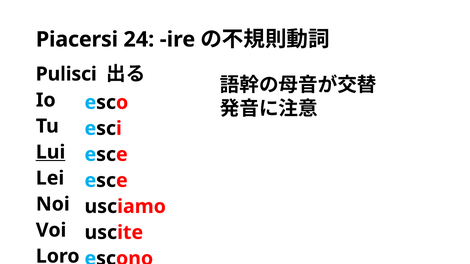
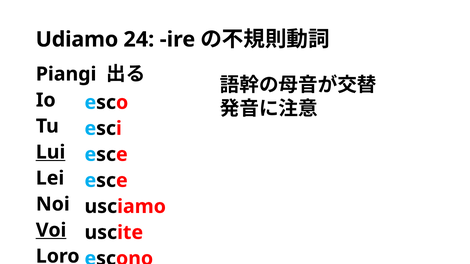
Piacersi: Piacersi -> Udiamo
Pulisci: Pulisci -> Piangi
Voi underline: none -> present
